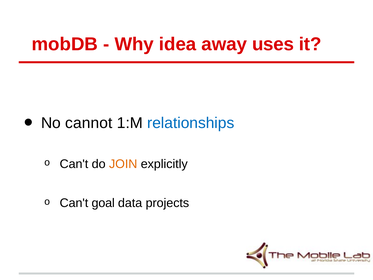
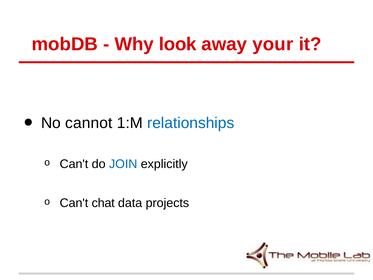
idea: idea -> look
uses: uses -> your
JOIN colour: orange -> blue
goal: goal -> chat
